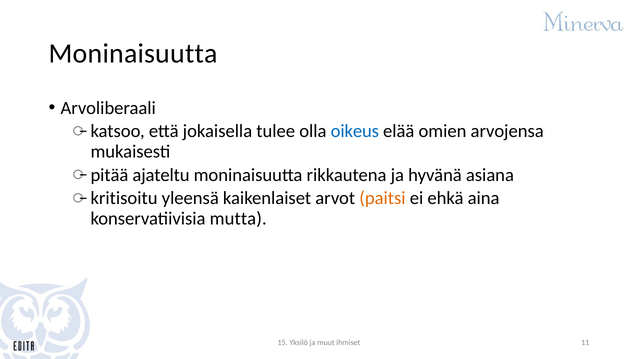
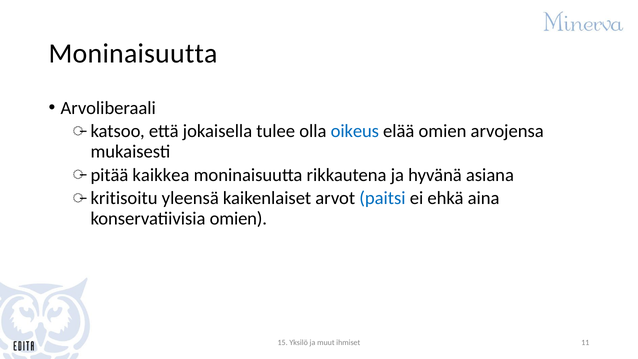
ajateltu: ajateltu -> kaikkea
paitsi colour: orange -> blue
konservatiivisia mutta: mutta -> omien
